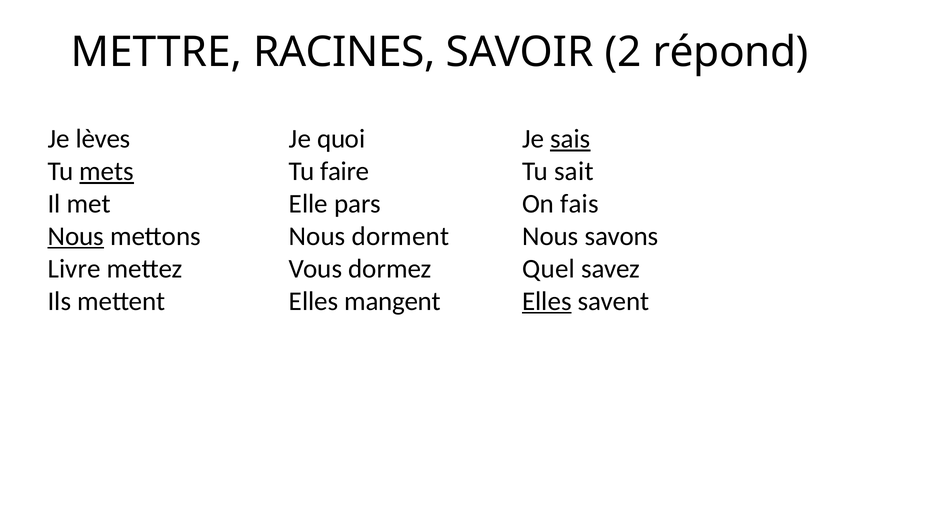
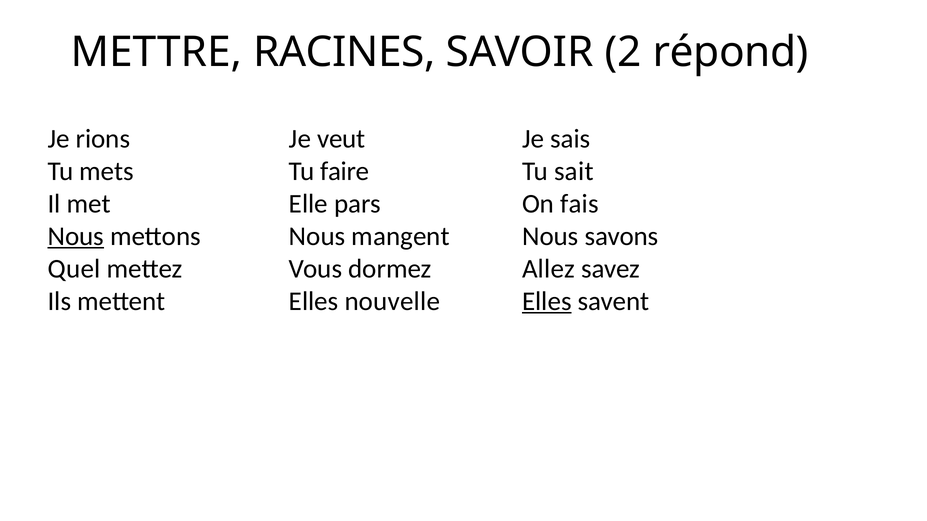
lèves: lèves -> rions
quoi: quoi -> veut
sais underline: present -> none
mets underline: present -> none
dorment: dorment -> mangent
Livre: Livre -> Quel
Quel: Quel -> Allez
mangent: mangent -> nouvelle
